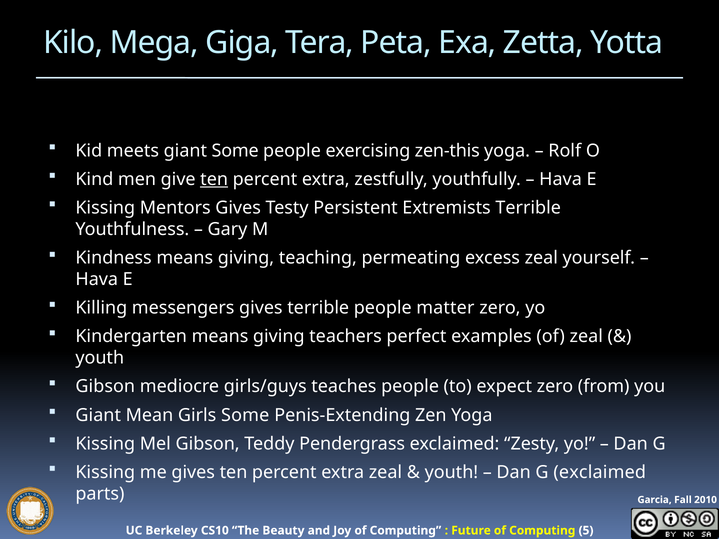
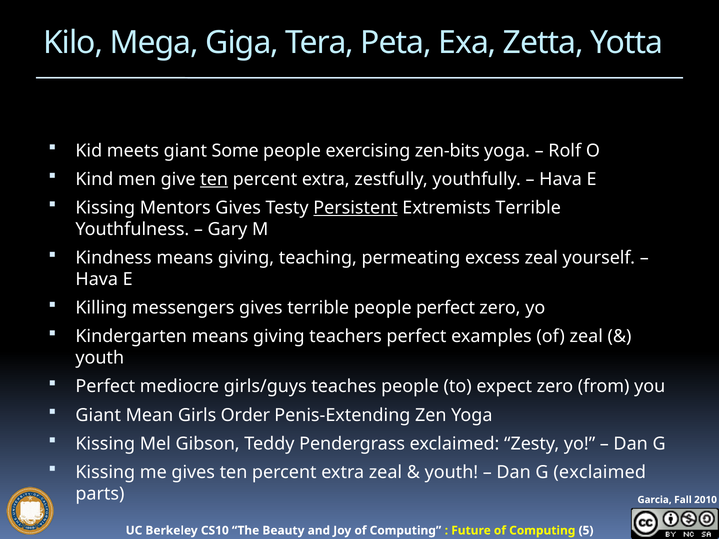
zen-this: zen-this -> zen-bits
Persistent underline: none -> present
people matter: matter -> perfect
Gibson at (105, 387): Gibson -> Perfect
Girls Some: Some -> Order
